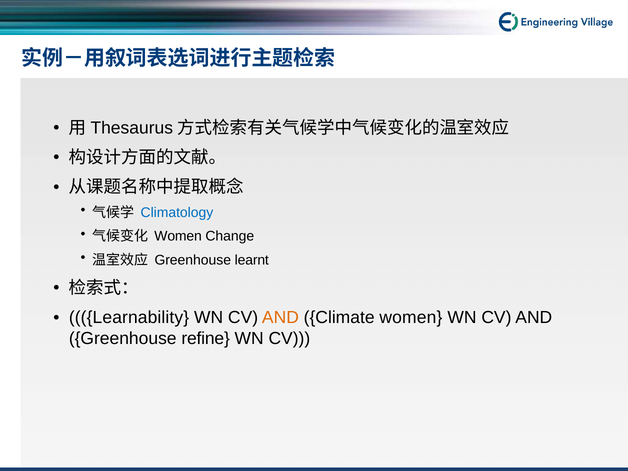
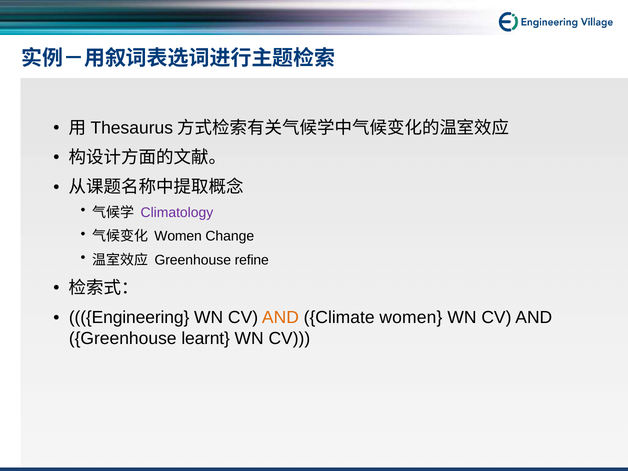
Climatology colour: blue -> purple
learnt: learnt -> refine
Learnability: Learnability -> Engineering
refine: refine -> learnt
